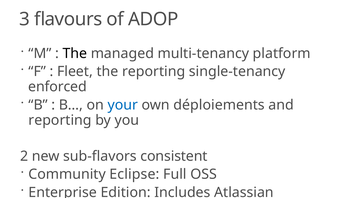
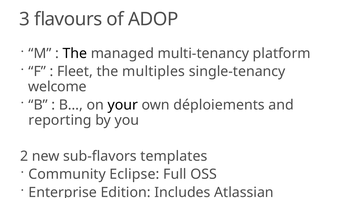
the reporting: reporting -> multiples
enforced: enforced -> welcome
your colour: blue -> black
consistent: consistent -> templates
